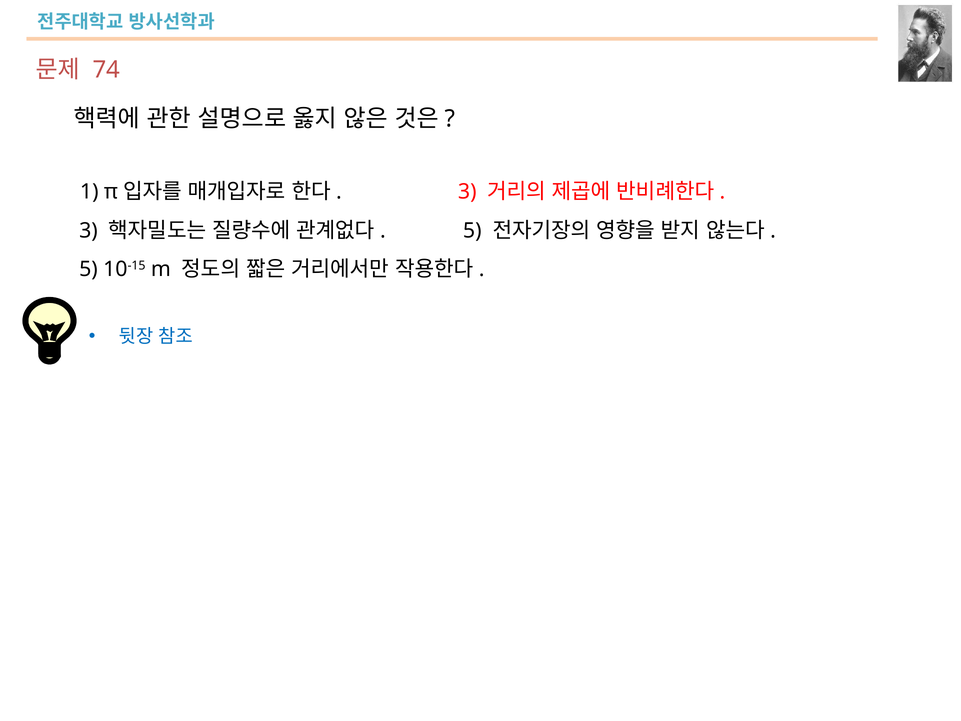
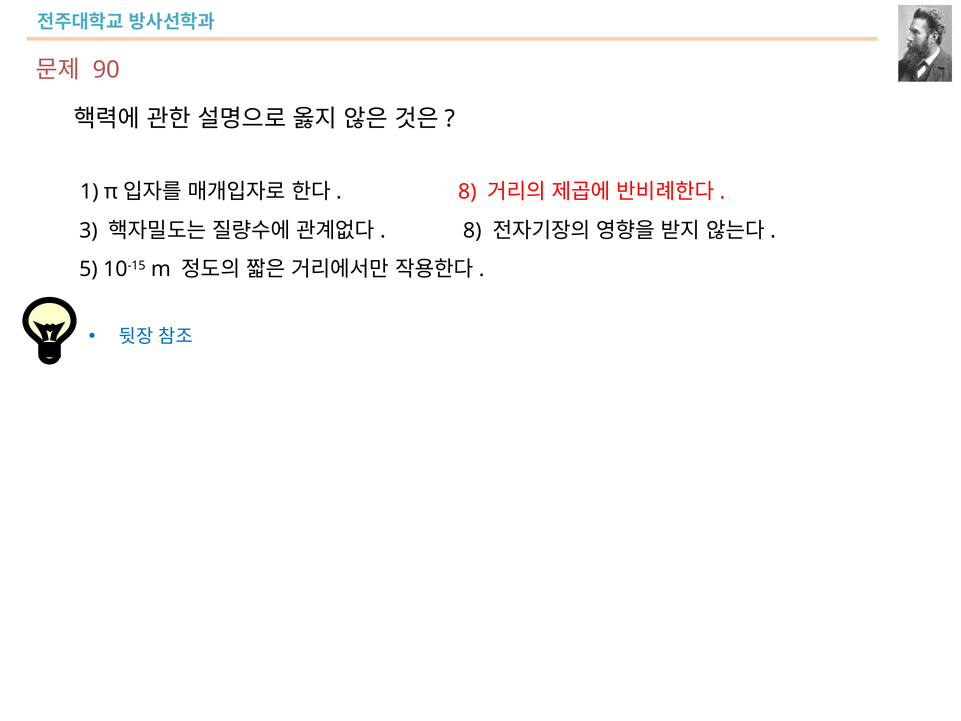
74: 74 -> 90
3 at (467, 192): 3 -> 8
5 at (472, 231): 5 -> 8
